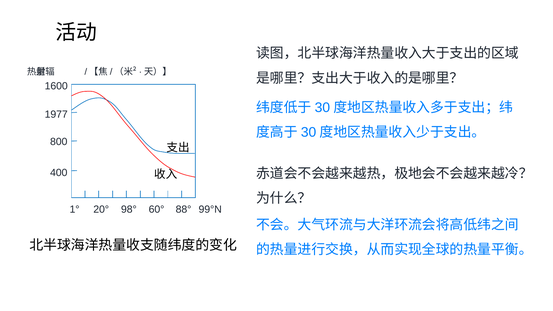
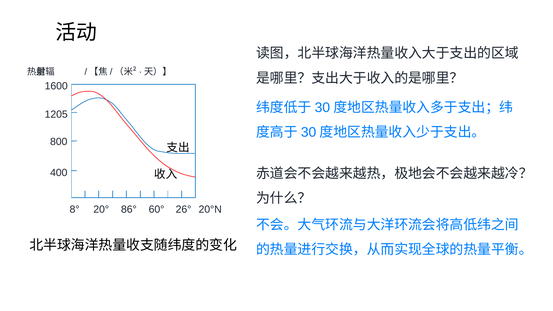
1977: 1977 -> 1205
1°: 1° -> 8°
98°: 98° -> 86°
88°: 88° -> 26°
99°N: 99°N -> 20°N
